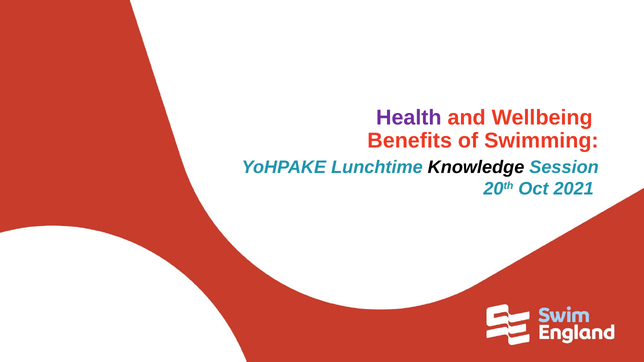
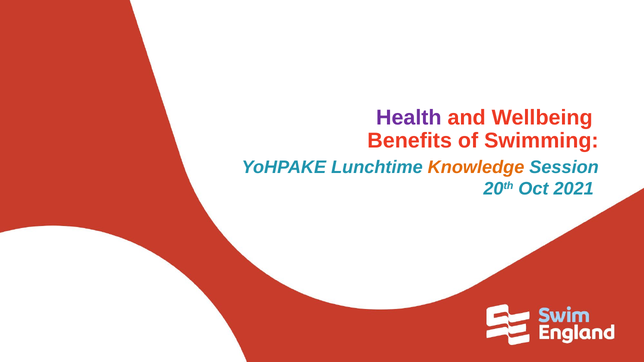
Knowledge colour: black -> orange
